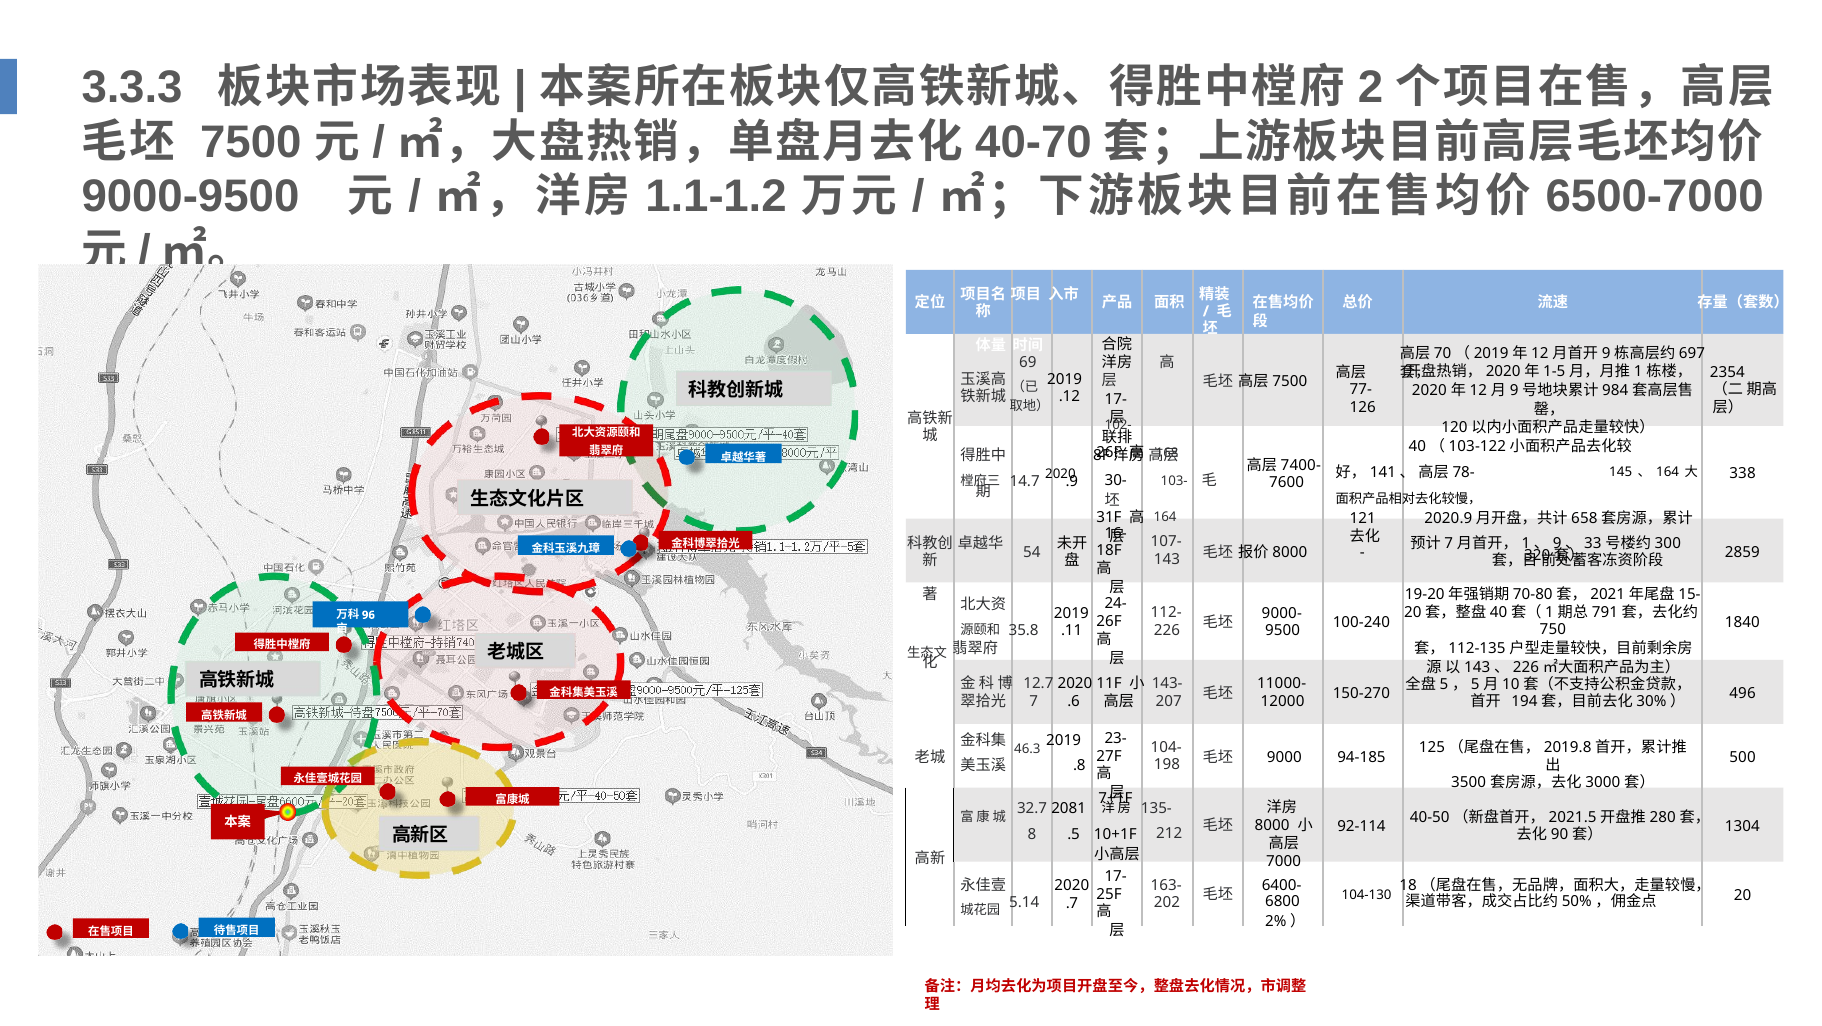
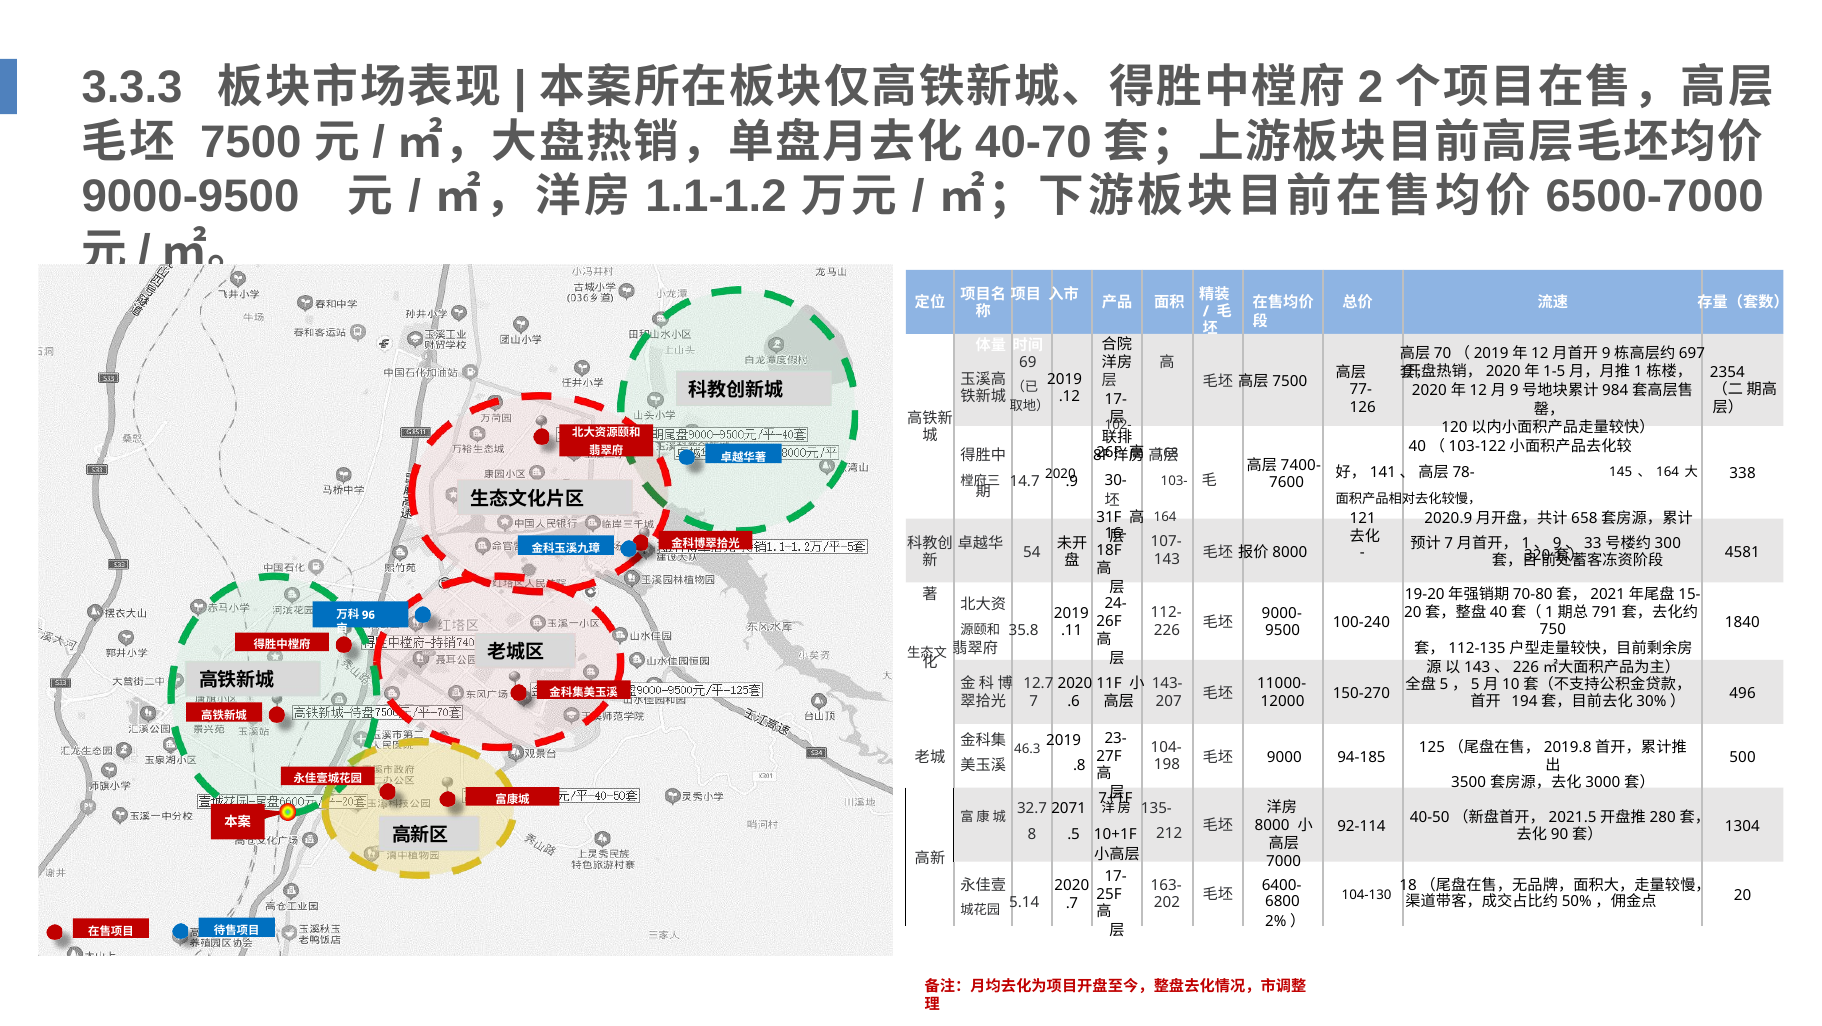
2859: 2859 -> 4581
2081: 2081 -> 2071
